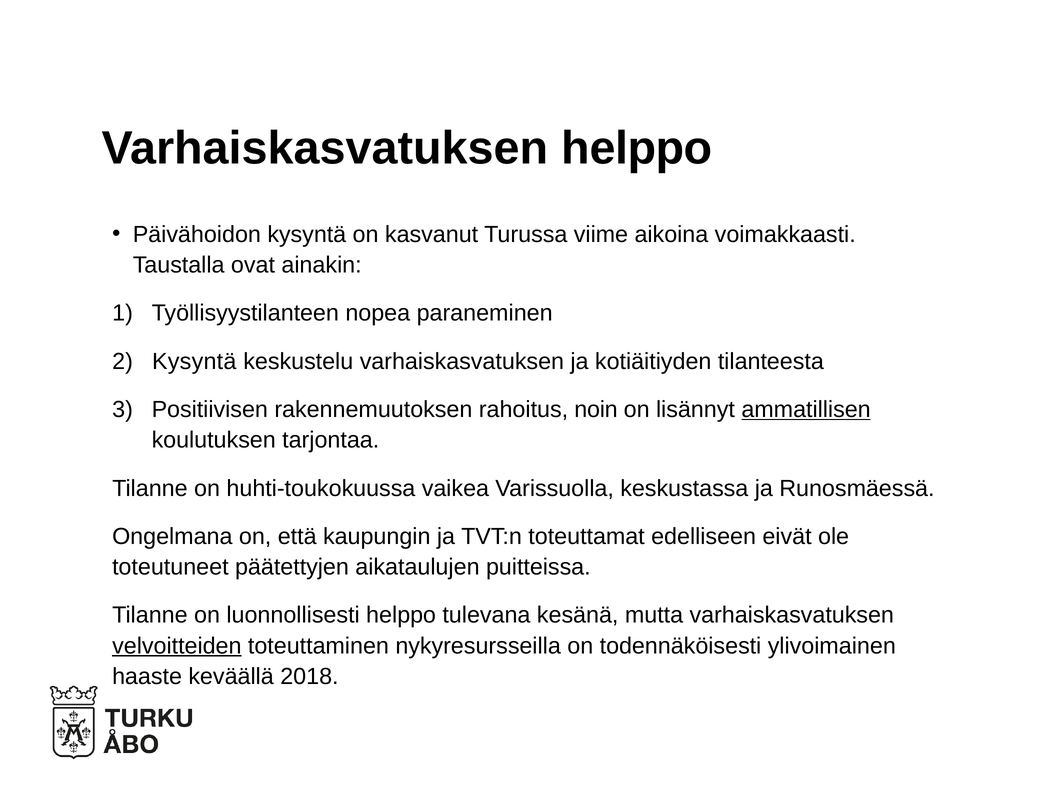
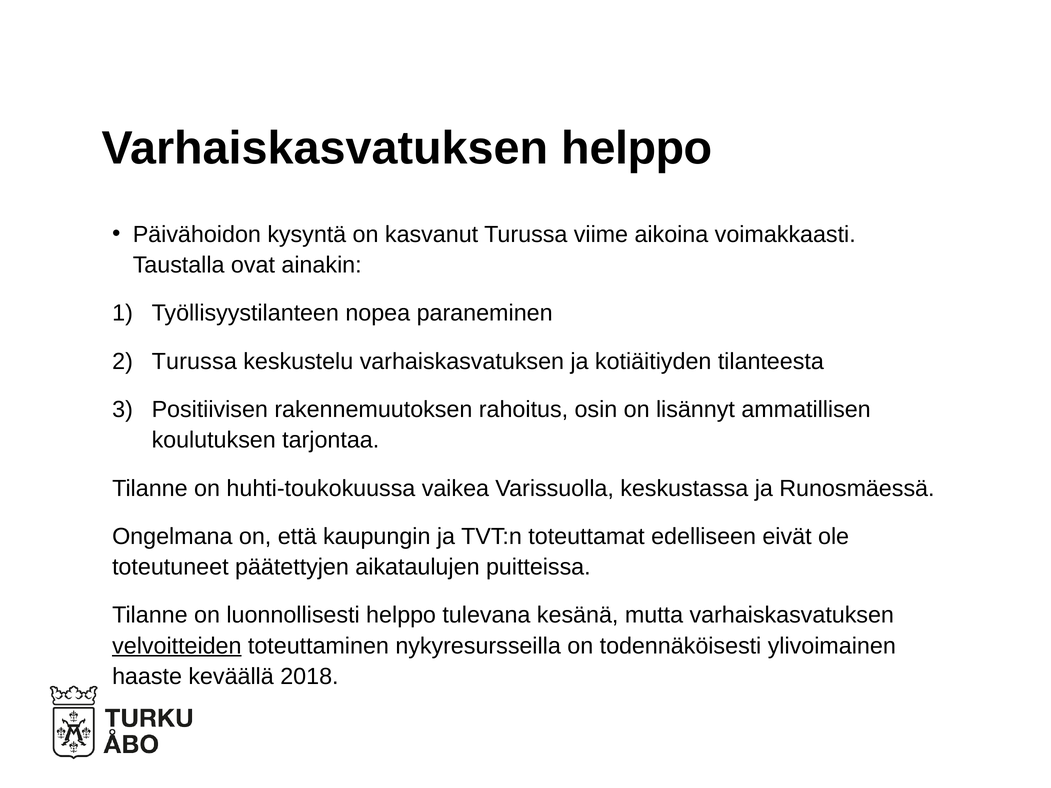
Kysyntä at (194, 361): Kysyntä -> Turussa
noin: noin -> osin
ammatillisen underline: present -> none
